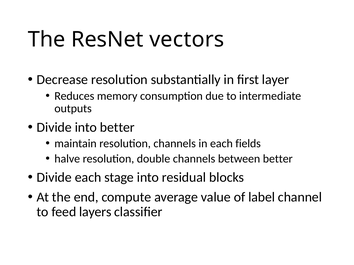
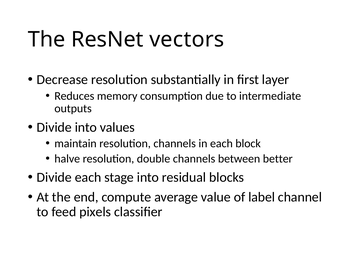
into better: better -> values
fields: fields -> block
layers: layers -> pixels
